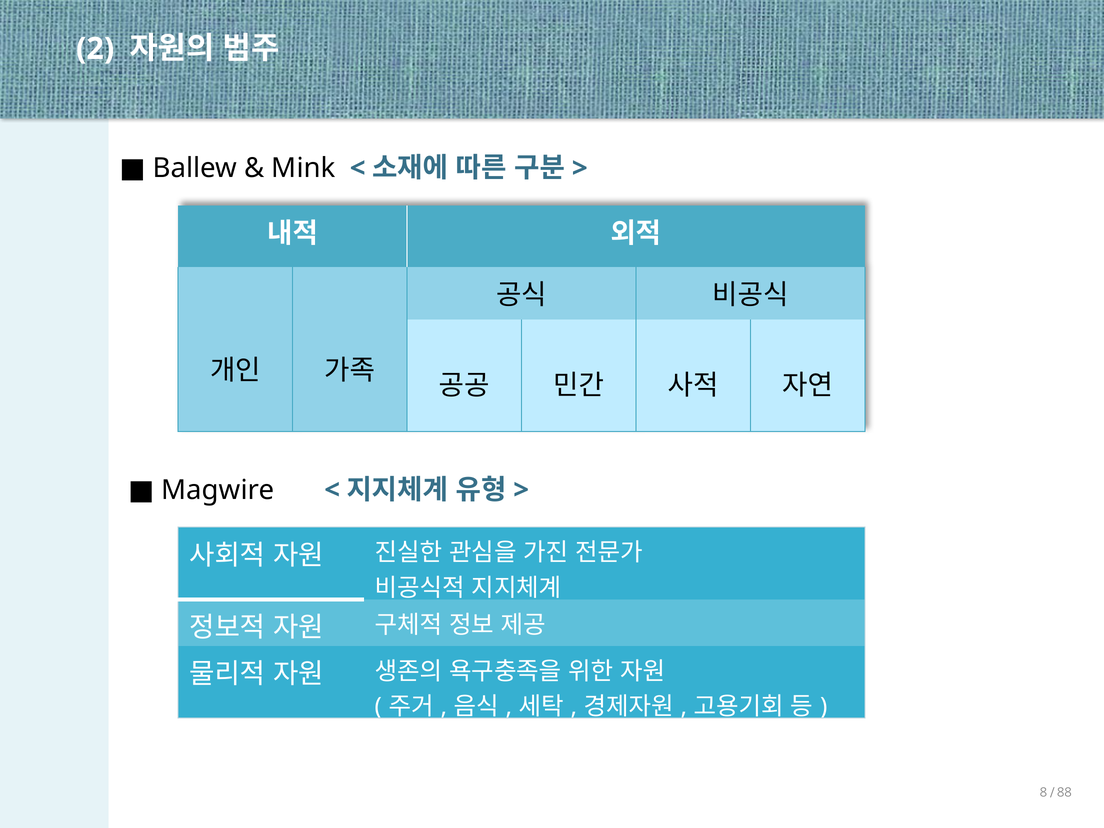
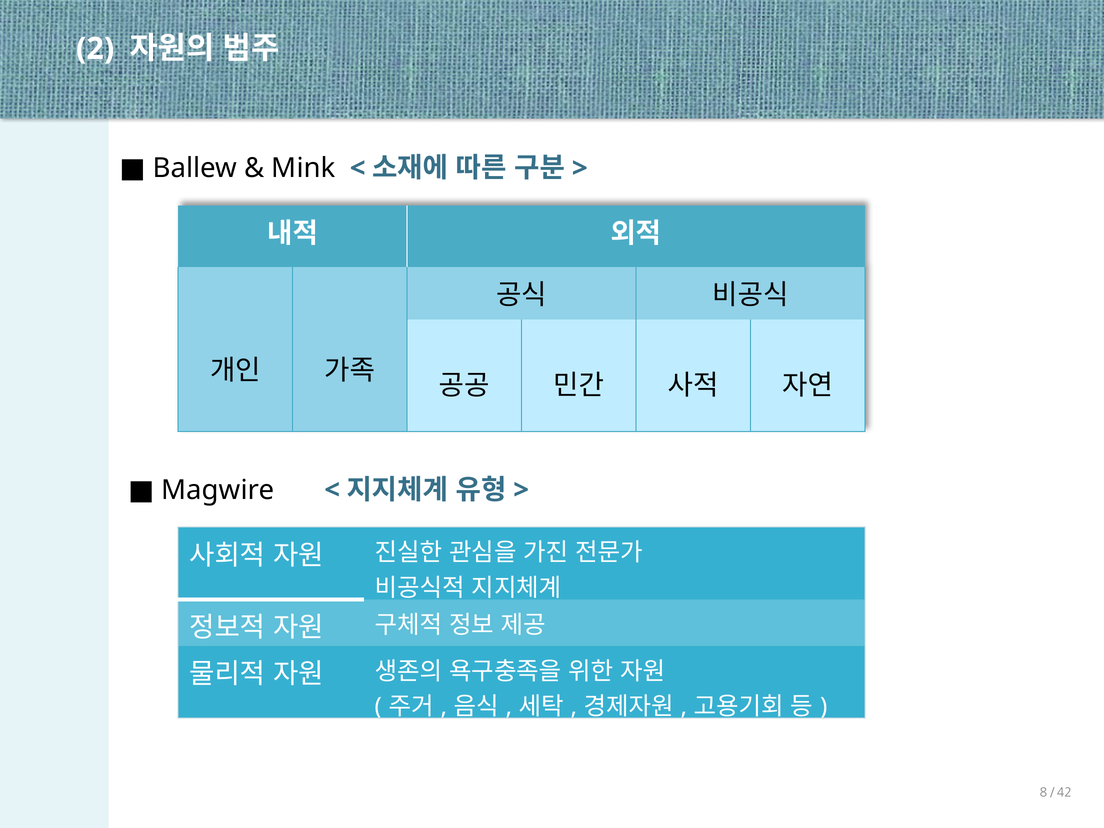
88: 88 -> 42
